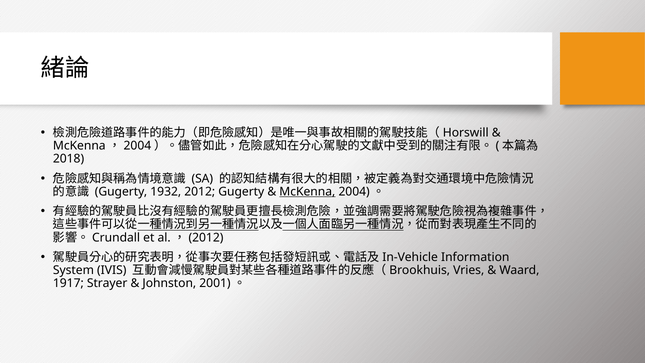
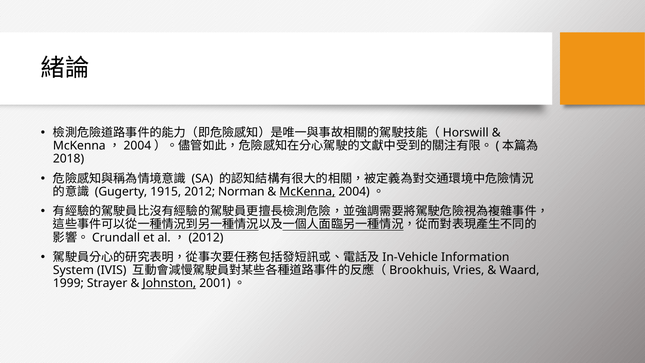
1932: 1932 -> 1915
2012 Gugerty: Gugerty -> Norman
1917: 1917 -> 1999
Johnston underline: none -> present
